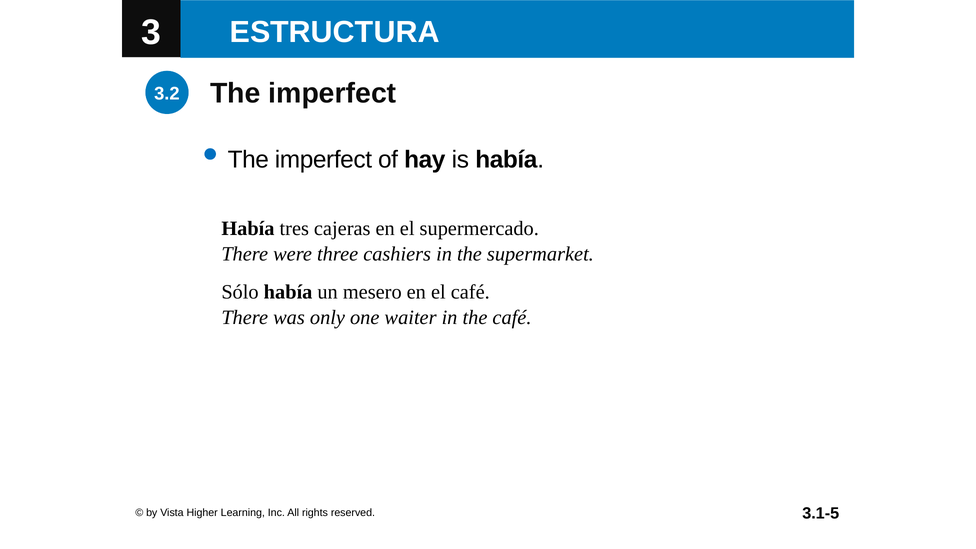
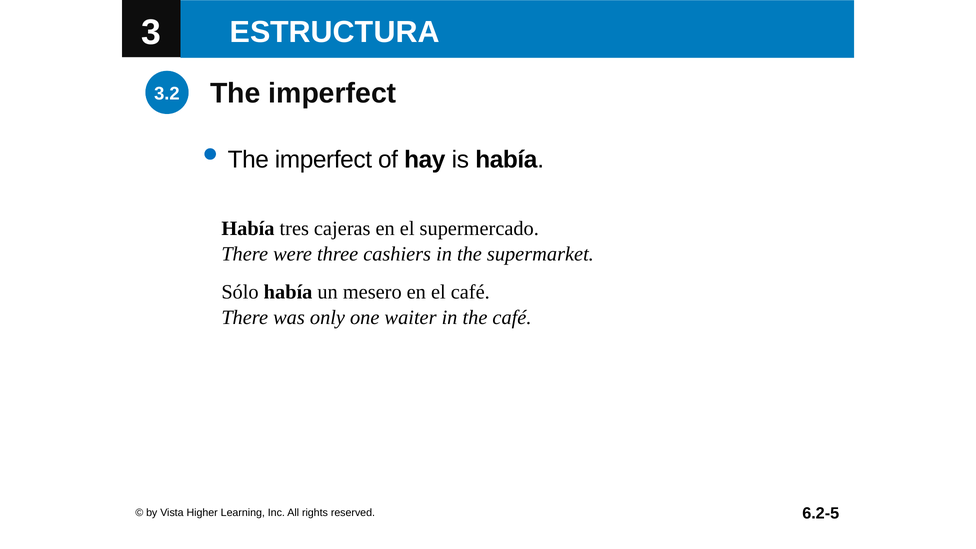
3.1-5: 3.1-5 -> 6.2-5
